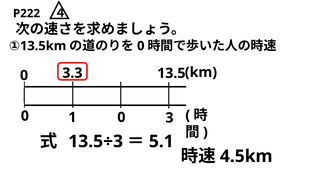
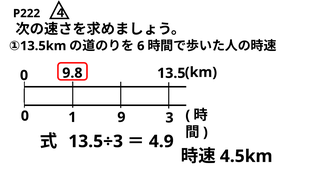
0 at (141, 46): 0 -> 6
3.3: 3.3 -> 9.8
1 0: 0 -> 9
5.1: 5.1 -> 4.9
